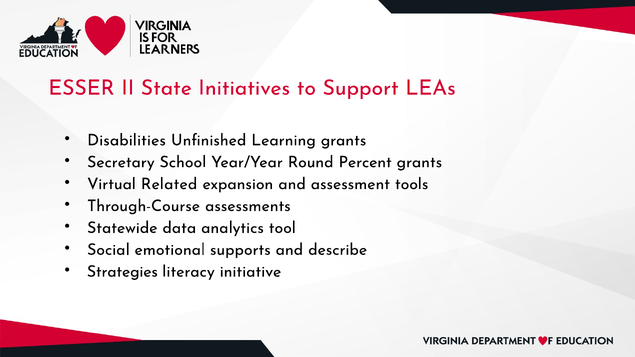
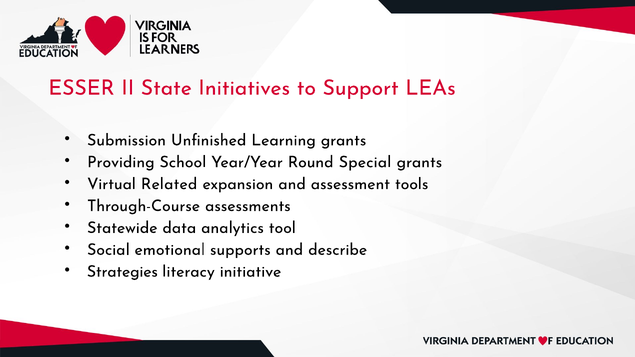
Disabilities: Disabilities -> Submission
Secretary: Secretary -> Providing
Percent: Percent -> Special
